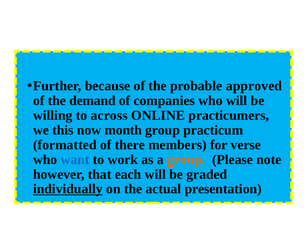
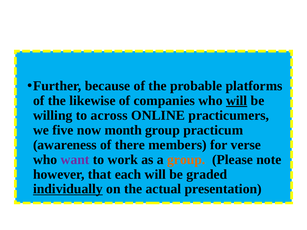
approved: approved -> platforms
demand: demand -> likewise
will at (237, 101) underline: none -> present
this: this -> five
formatted: formatted -> awareness
want colour: blue -> purple
